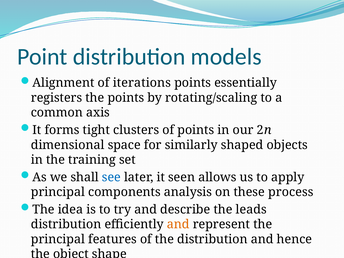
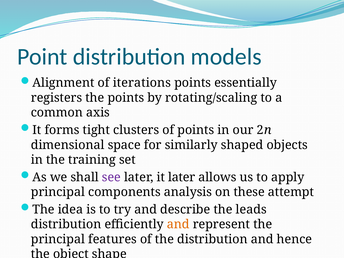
see colour: blue -> purple
it seen: seen -> later
process: process -> attempt
